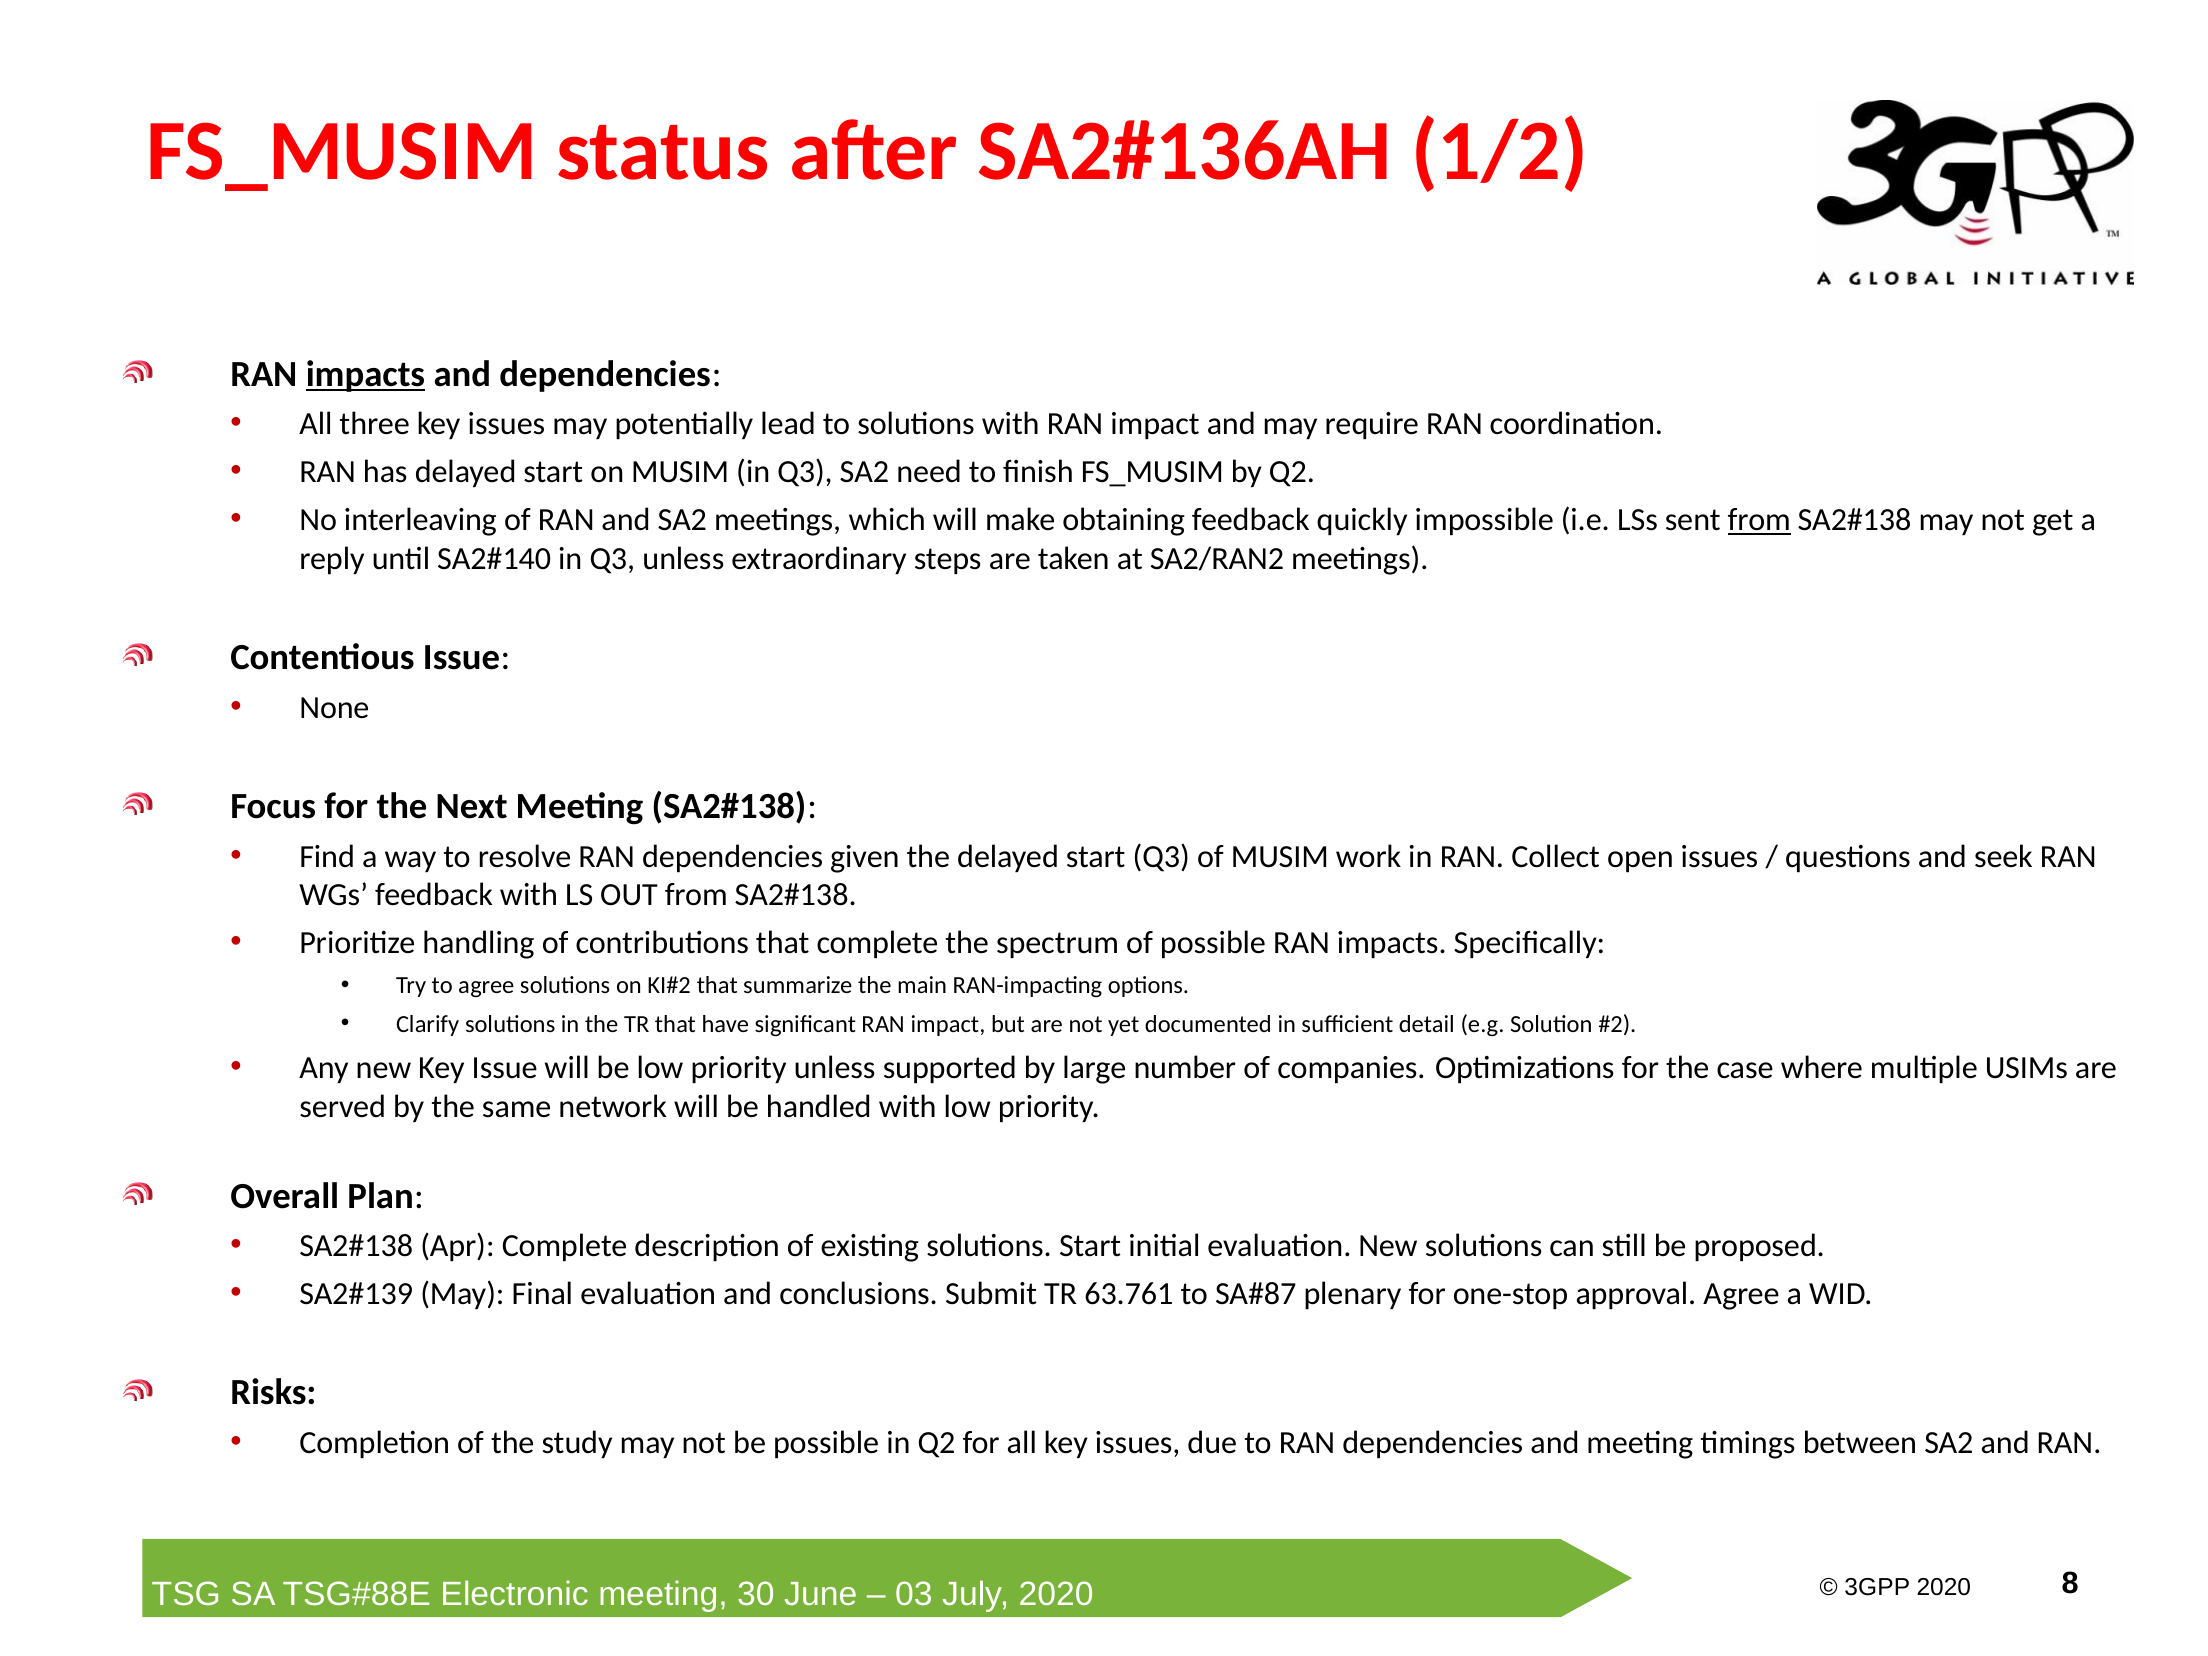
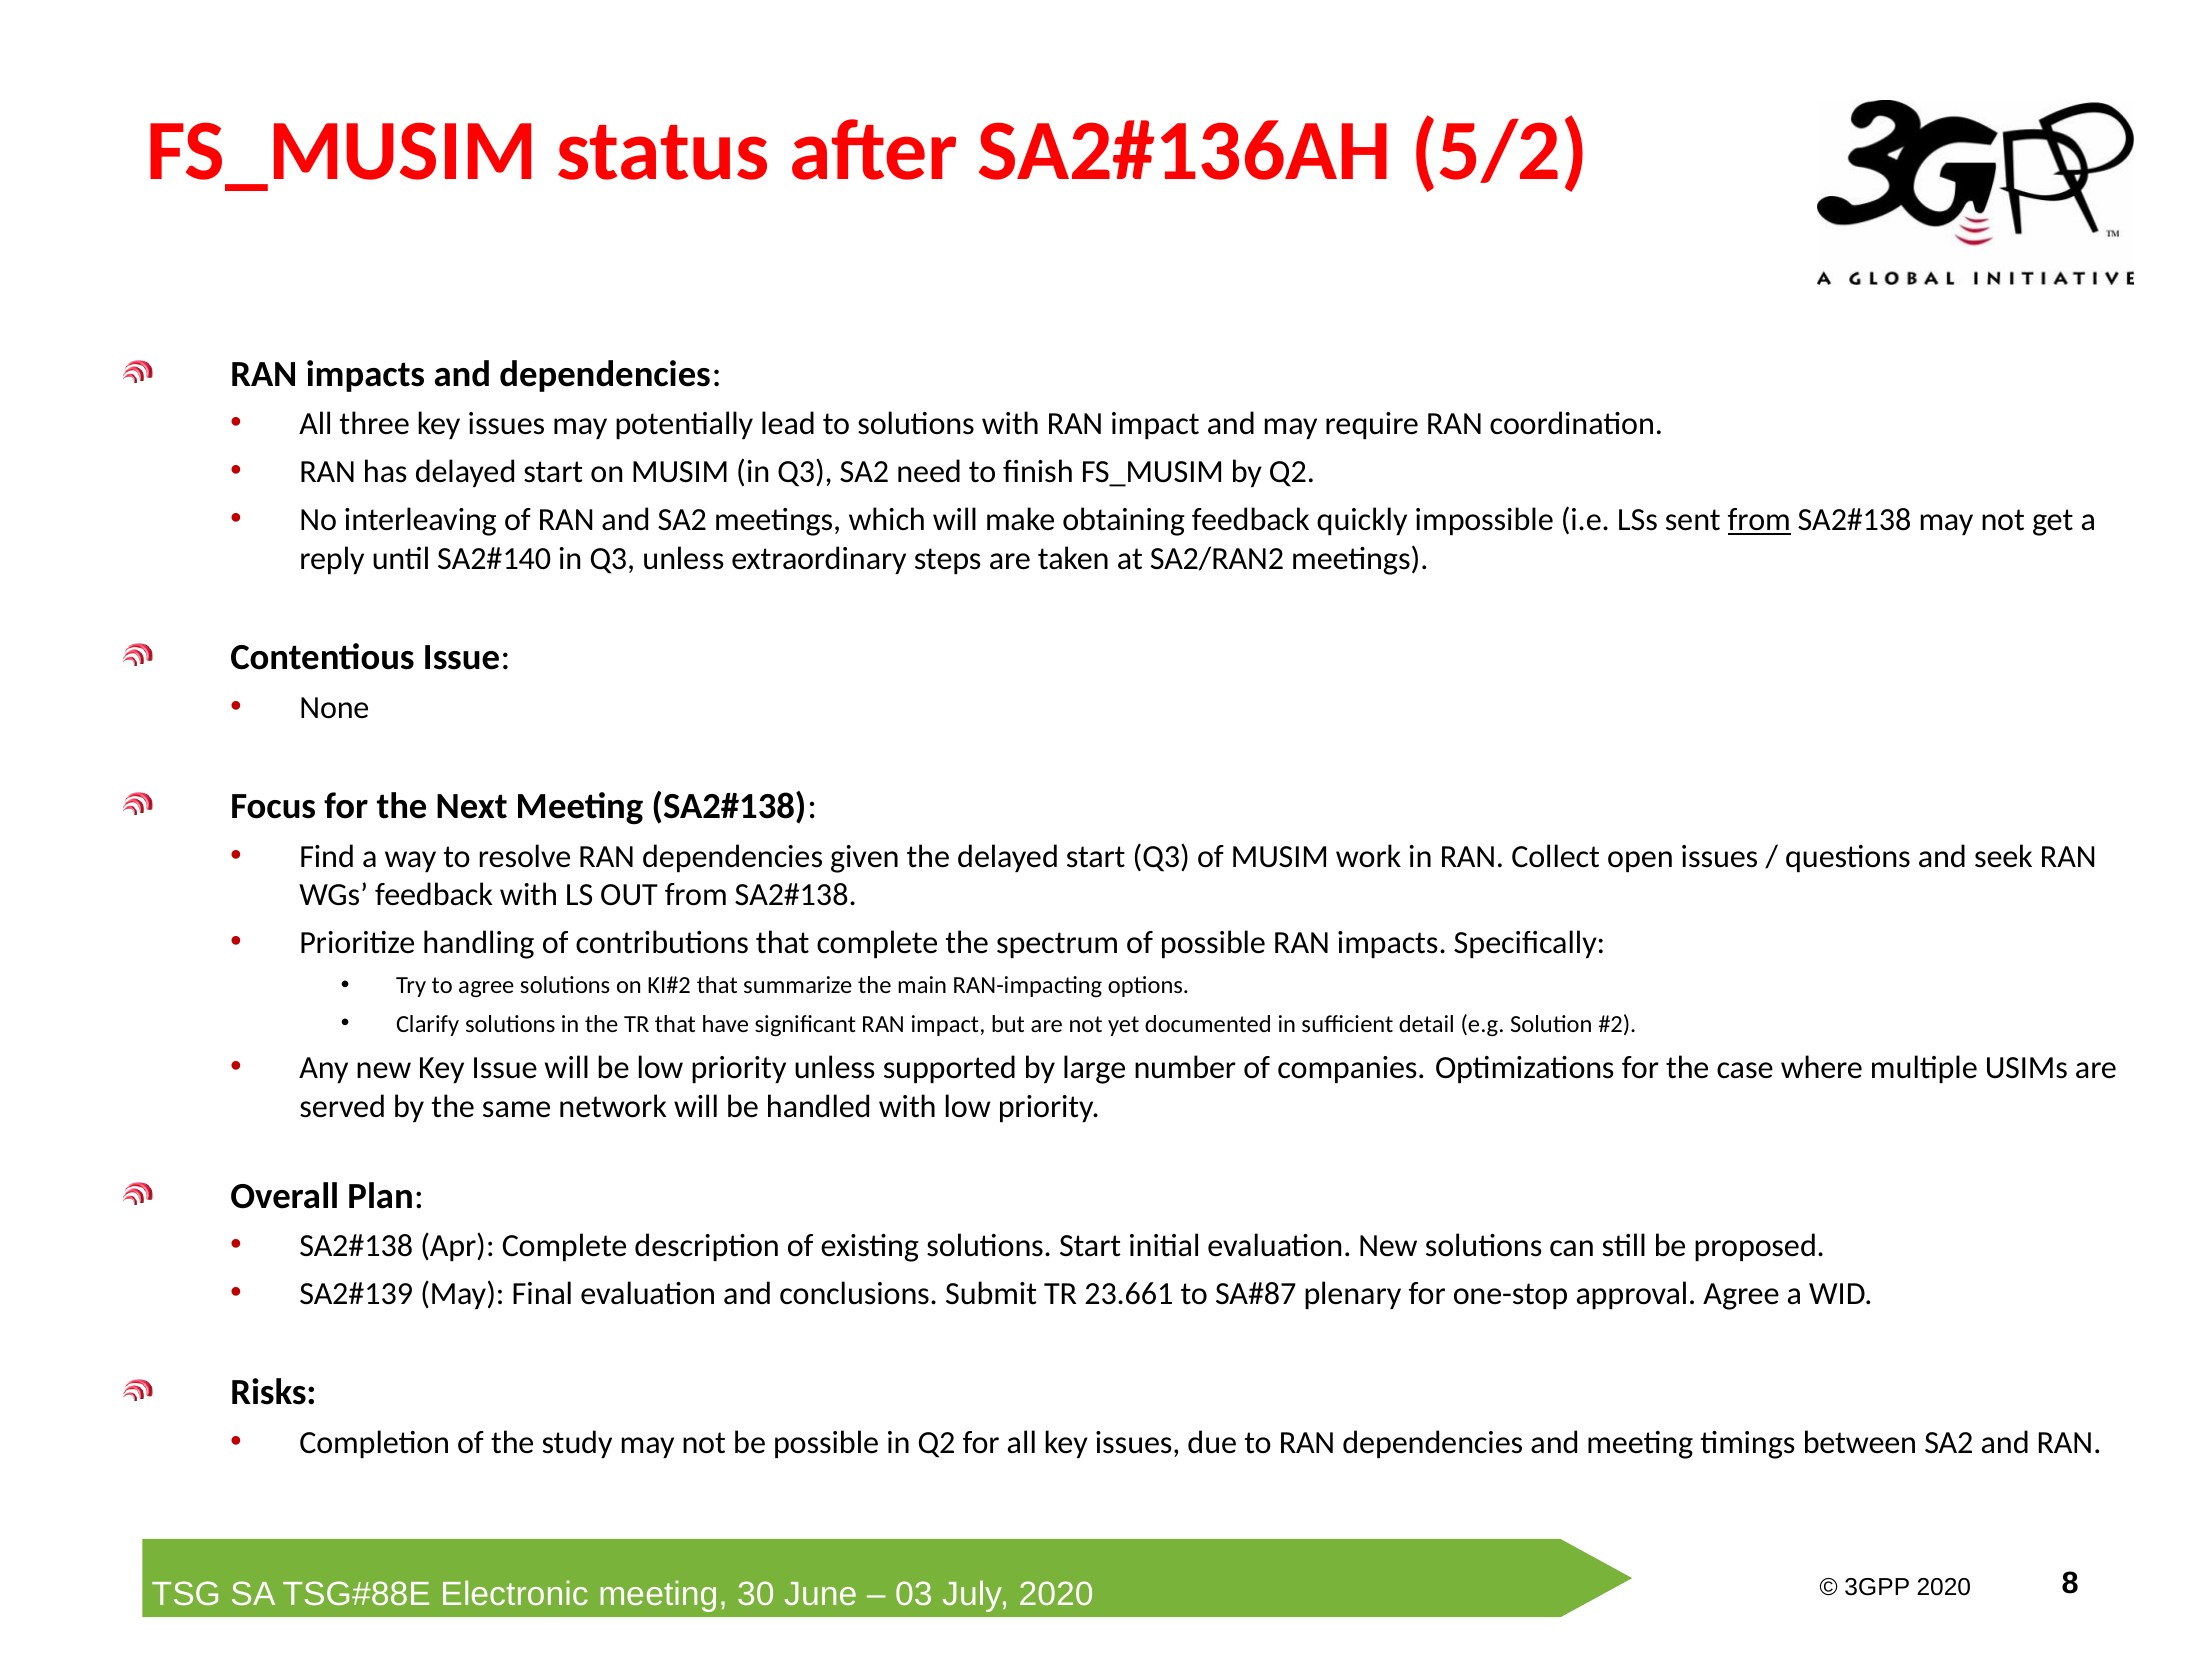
1/2: 1/2 -> 5/2
impacts at (365, 374) underline: present -> none
63.761: 63.761 -> 23.661
